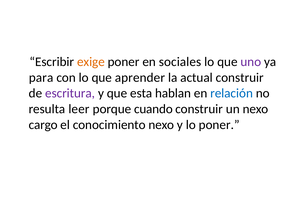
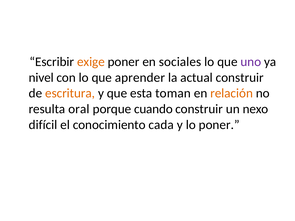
para: para -> nivel
escritura colour: purple -> orange
hablan: hablan -> toman
relación colour: blue -> orange
leer: leer -> oral
cargo: cargo -> difícil
conocimiento nexo: nexo -> cada
